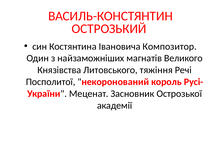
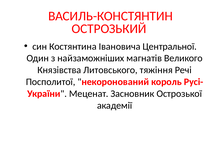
Композитор: Композитор -> Центральної
